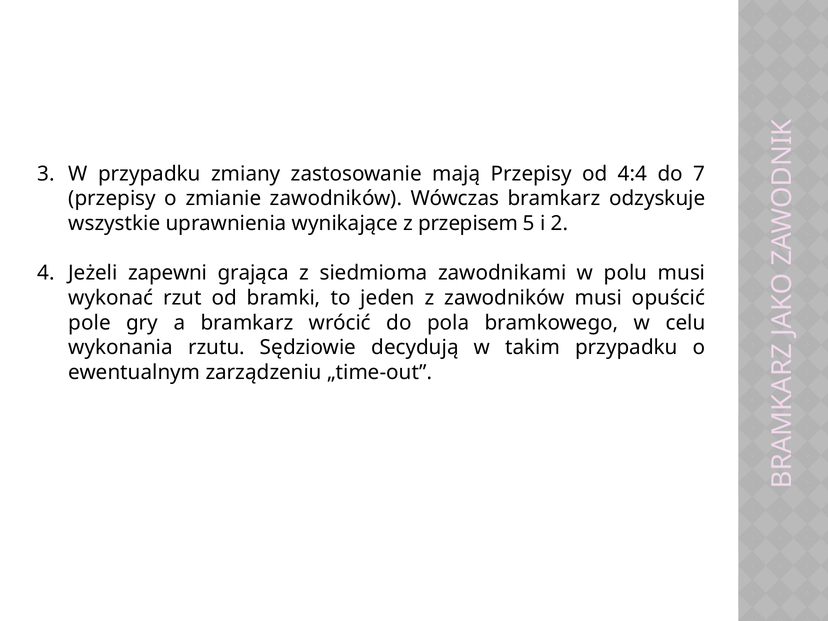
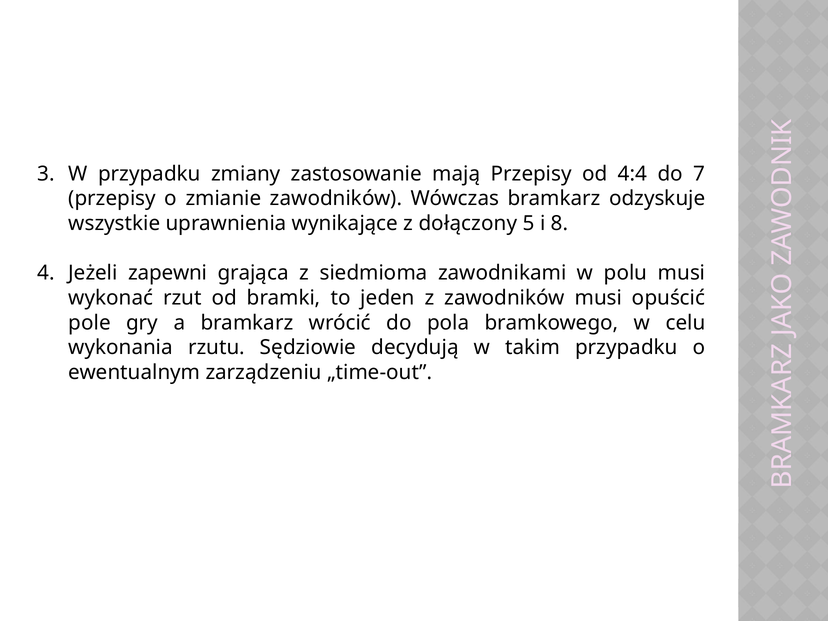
przepisem: przepisem -> dołączony
2: 2 -> 8
